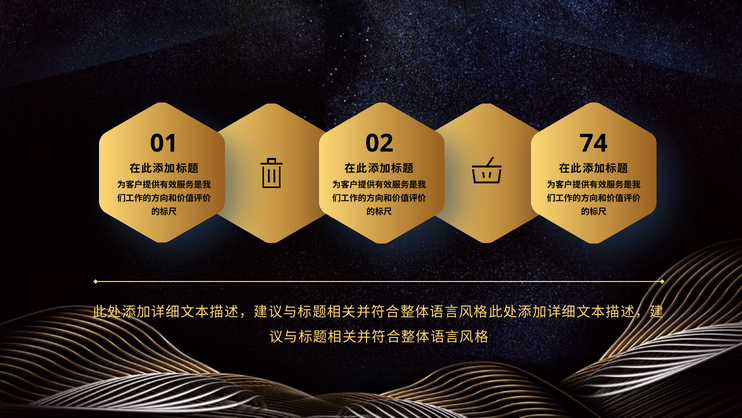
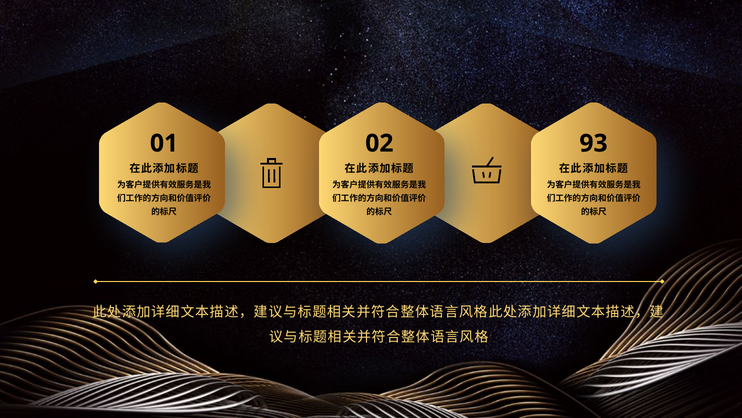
74: 74 -> 93
